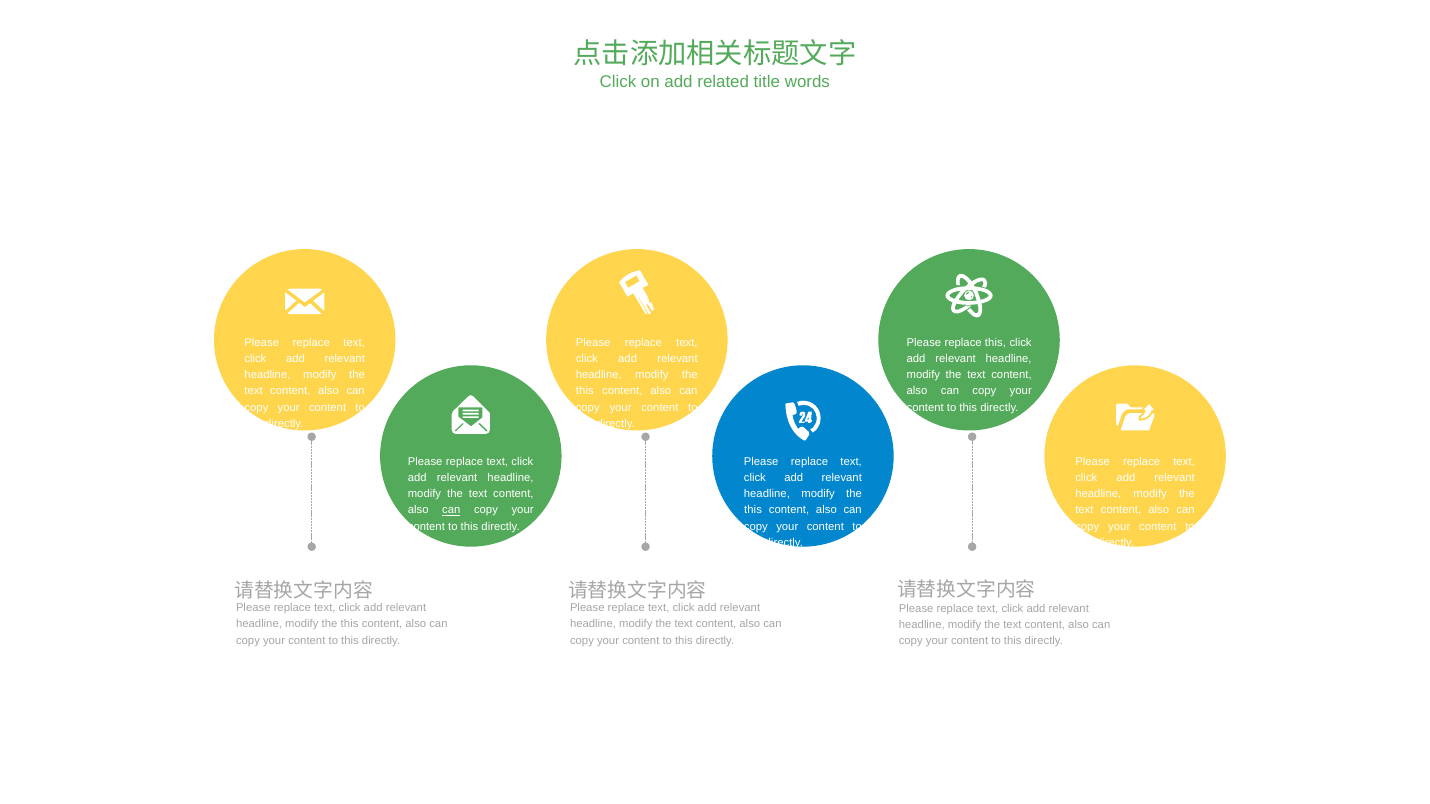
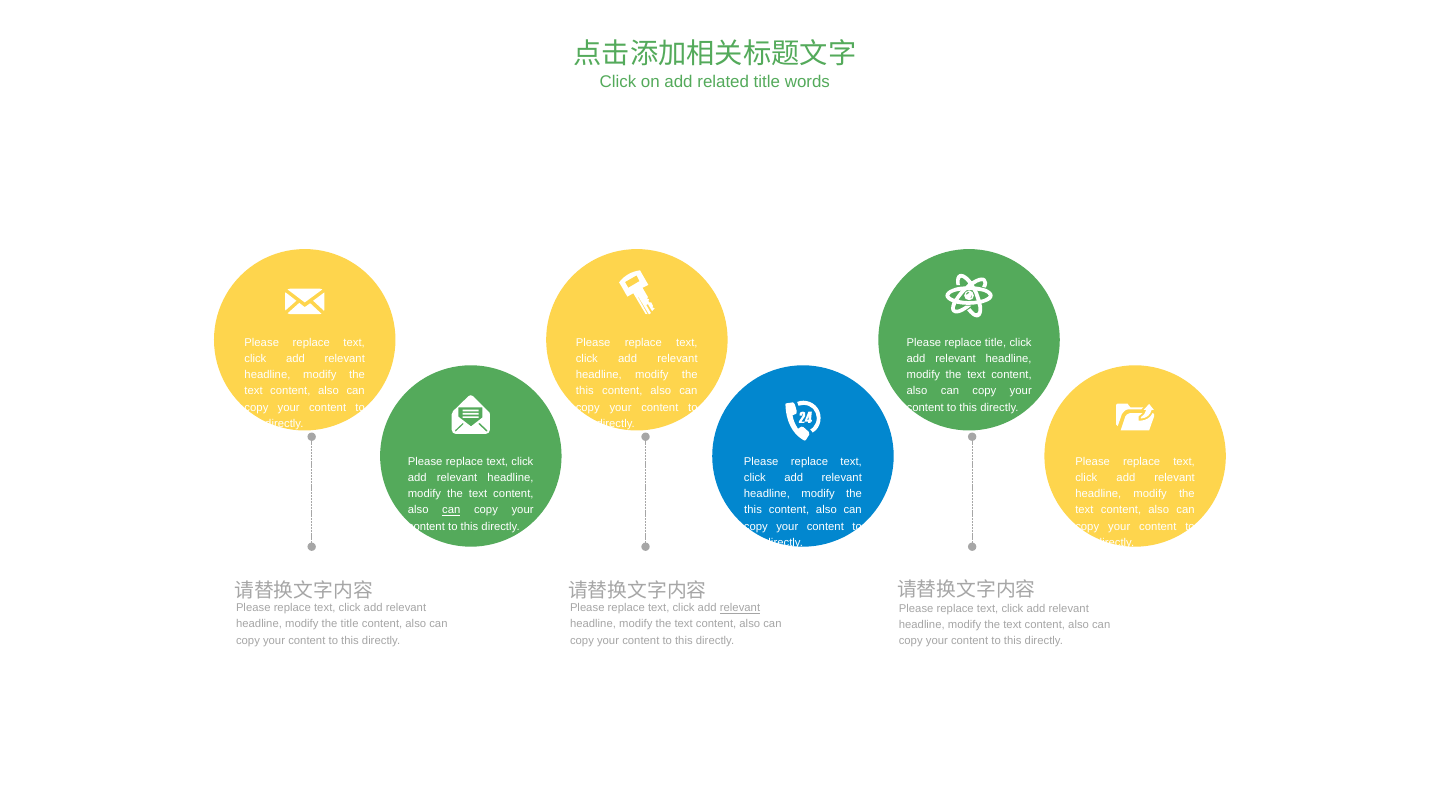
replace this: this -> title
relevant at (740, 608) underline: none -> present
this at (350, 624): this -> title
